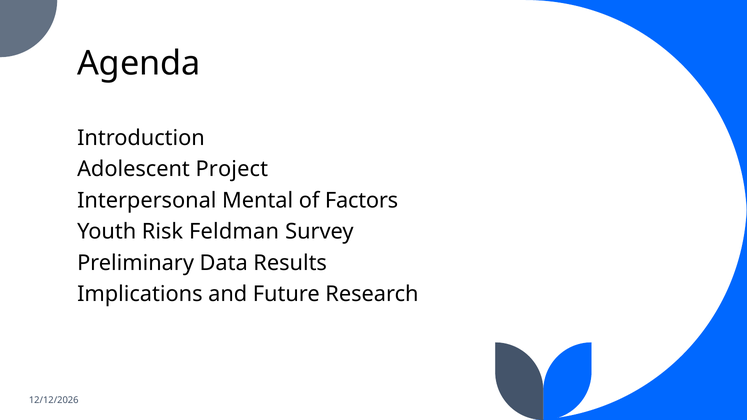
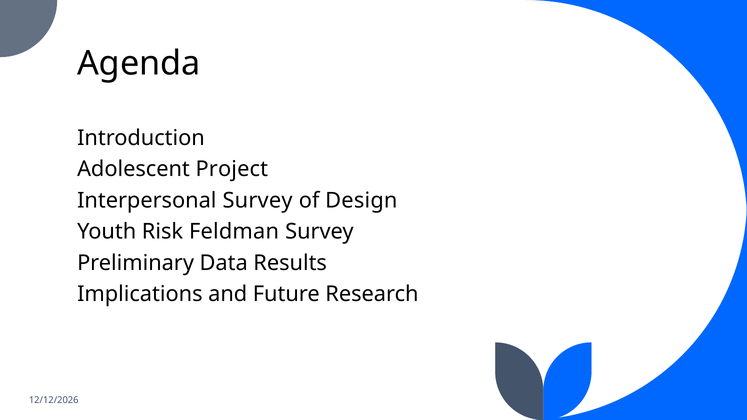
Interpersonal Mental: Mental -> Survey
Factors: Factors -> Design
